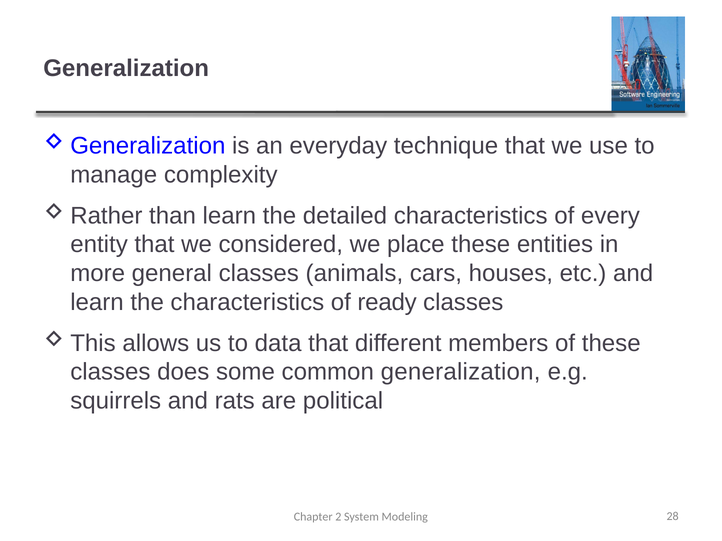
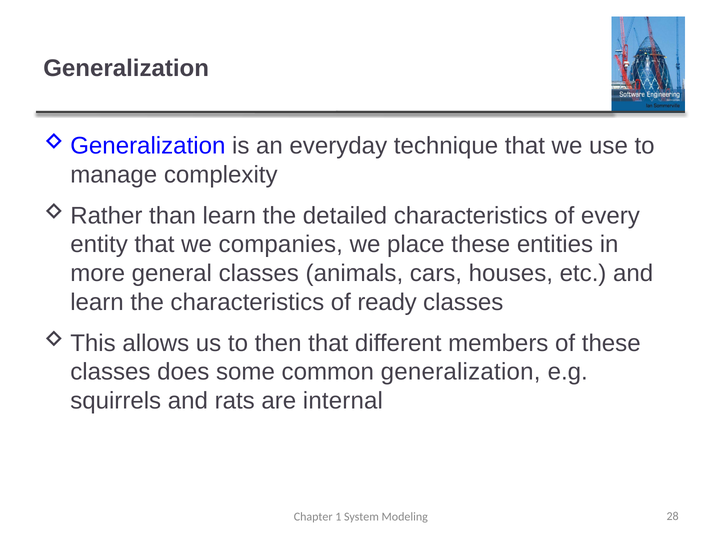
considered: considered -> companies
data: data -> then
political: political -> internal
2: 2 -> 1
